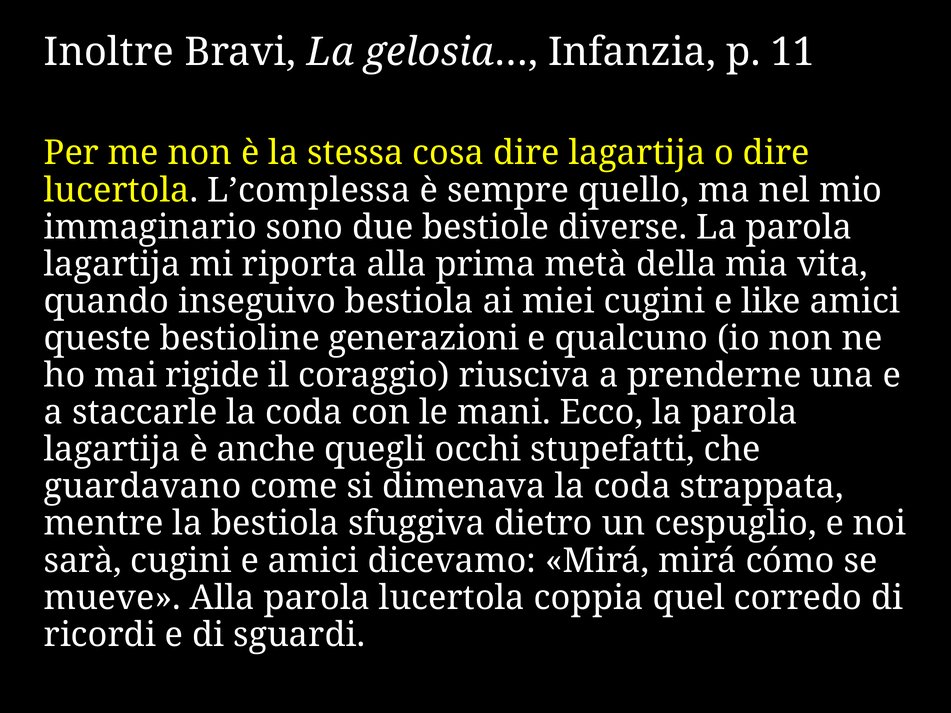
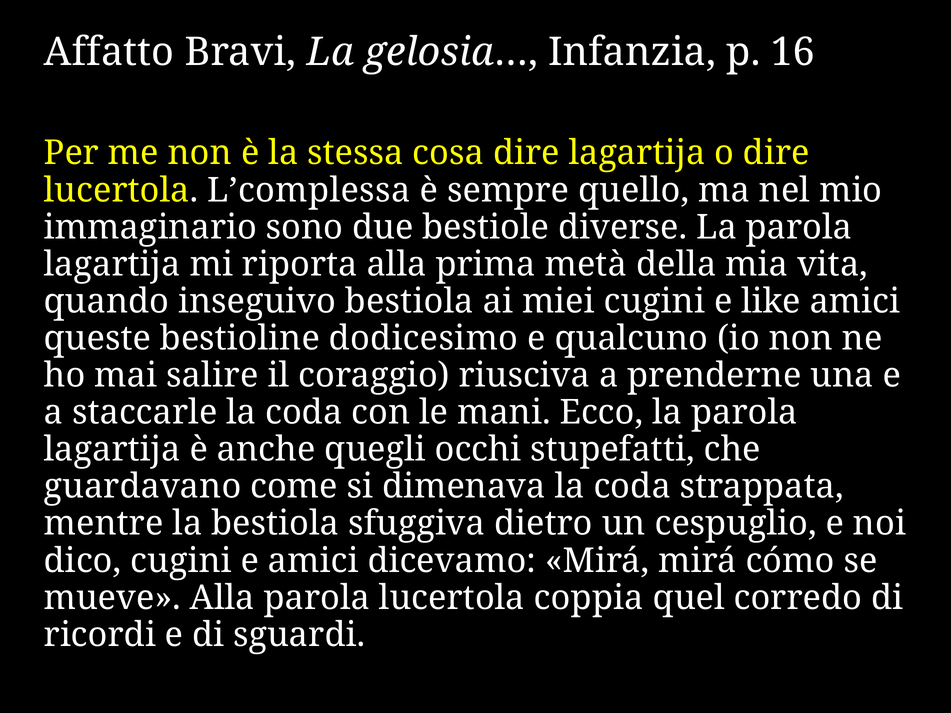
Inoltre: Inoltre -> Affatto
11: 11 -> 16
generazioni: generazioni -> dodicesimo
rigide: rigide -> salire
sarà: sarà -> dico
